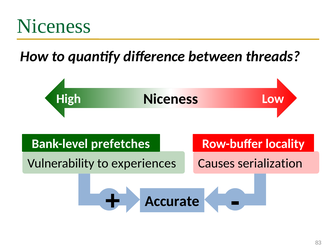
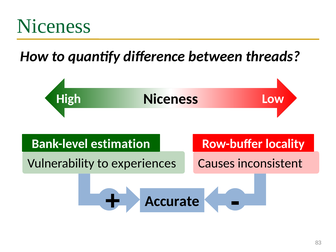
prefetches: prefetches -> estimation
serialization: serialization -> inconsistent
